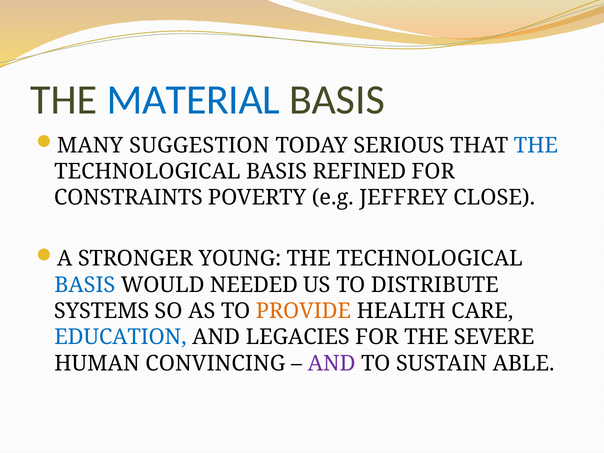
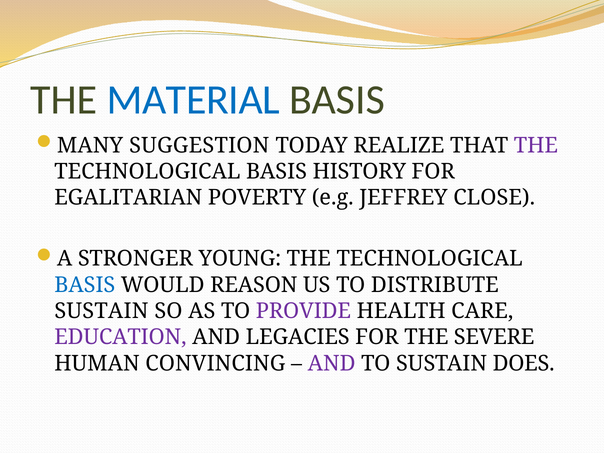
SERIOUS: SERIOUS -> REALIZE
THE at (536, 145) colour: blue -> purple
REFINED: REFINED -> HISTORY
CONSTRAINTS: CONSTRAINTS -> EGALITARIAN
NEEDED: NEEDED -> REASON
SYSTEMS at (102, 311): SYSTEMS -> SUSTAIN
PROVIDE colour: orange -> purple
EDUCATION colour: blue -> purple
ABLE: ABLE -> DOES
